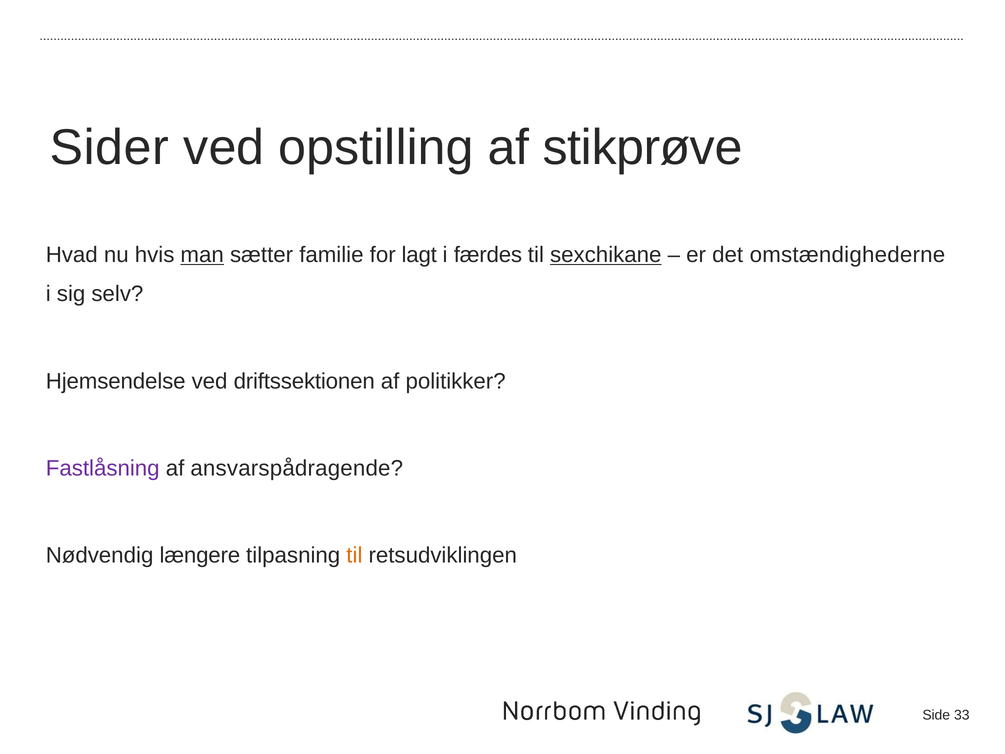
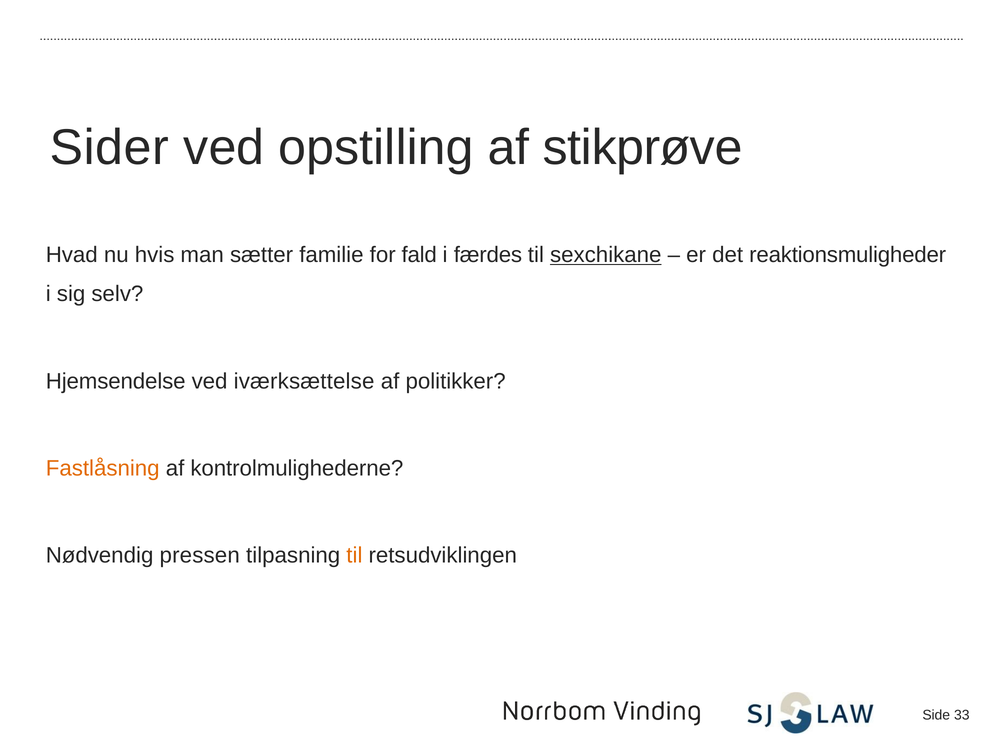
man underline: present -> none
lagt: lagt -> fald
omstændighederne: omstændighederne -> reaktionsmuligheder
driftssektionen: driftssektionen -> iværksættelse
Fastlåsning colour: purple -> orange
ansvarspådragende: ansvarspådragende -> kontrolmulighederne
længere: længere -> pressen
